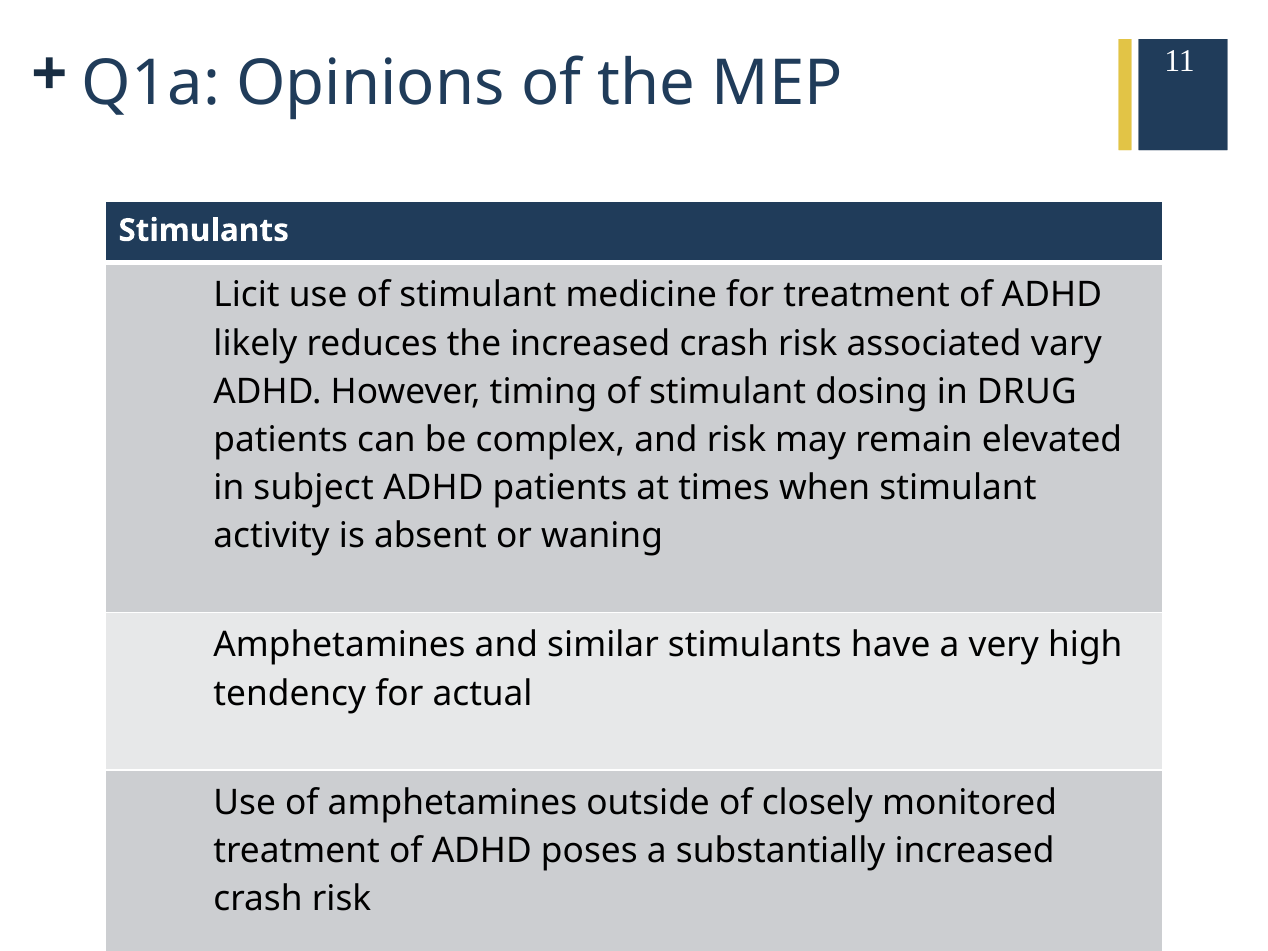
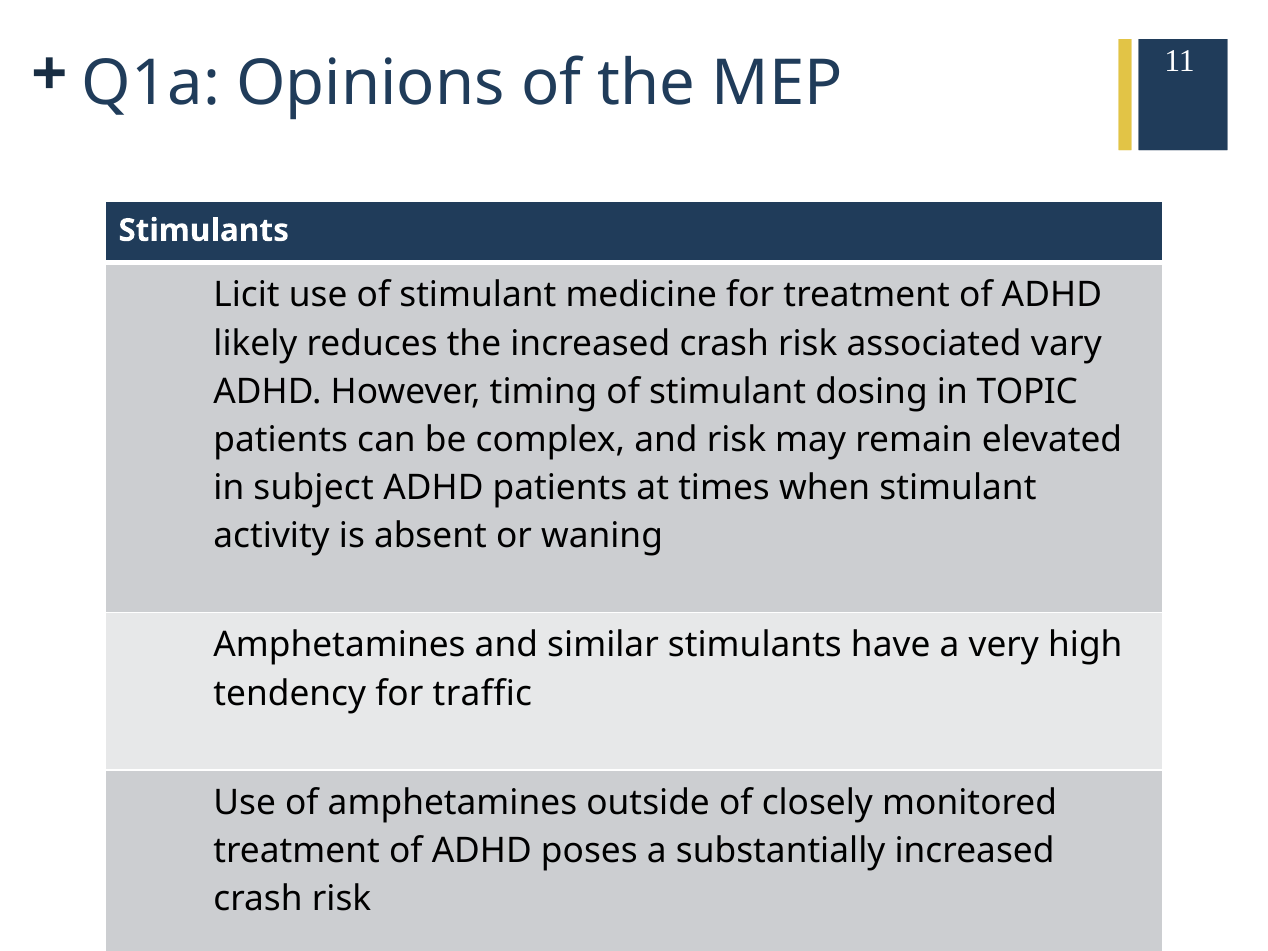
DRUG: DRUG -> TOPIC
actual: actual -> traffic
